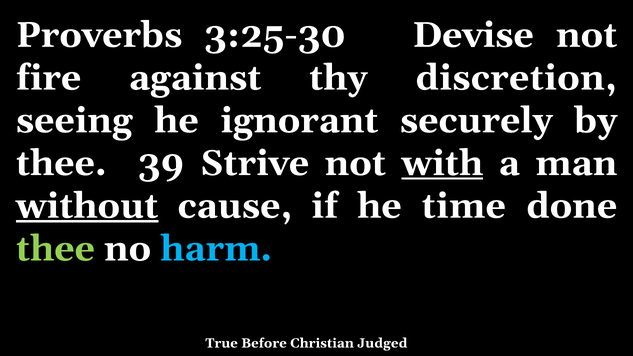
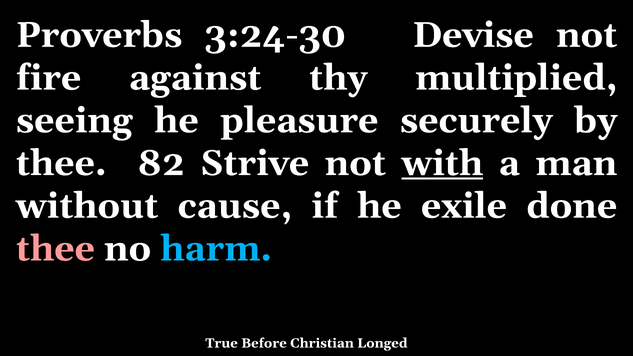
3:25-30: 3:25-30 -> 3:24-30
discretion: discretion -> multiplied
ignorant: ignorant -> pleasure
39: 39 -> 82
without underline: present -> none
time: time -> exile
thee at (55, 249) colour: light green -> pink
Judged: Judged -> Longed
